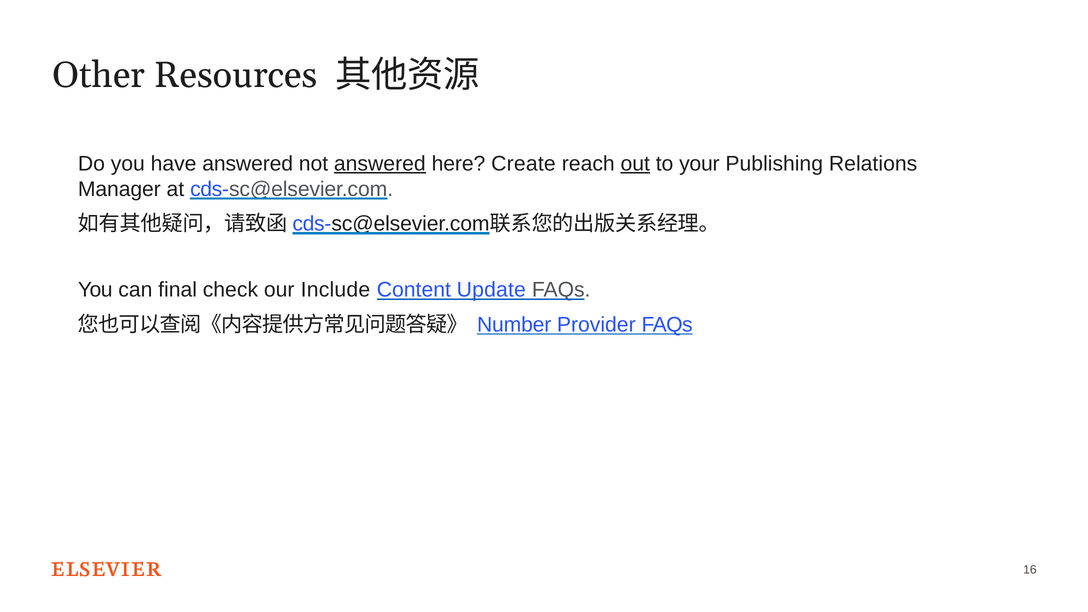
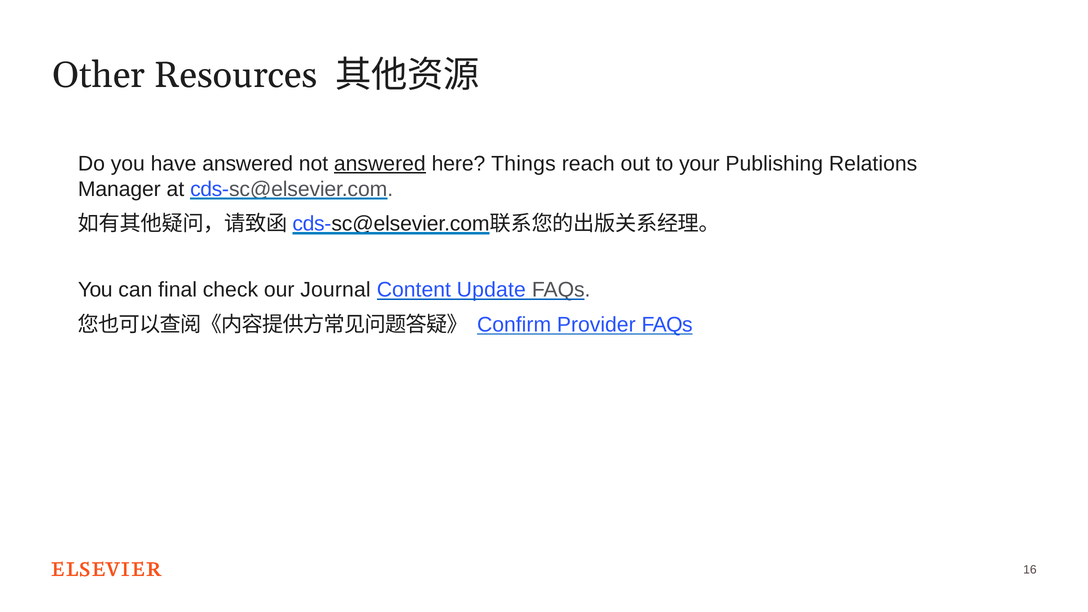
Create: Create -> Things
out underline: present -> none
Include: Include -> Journal
Number: Number -> Confirm
